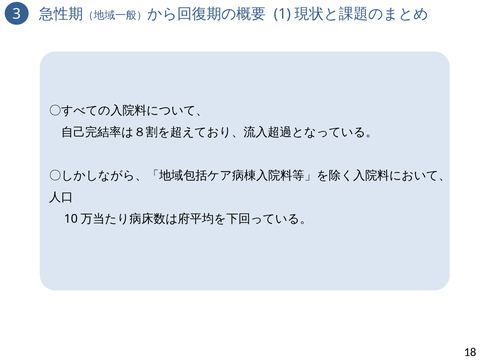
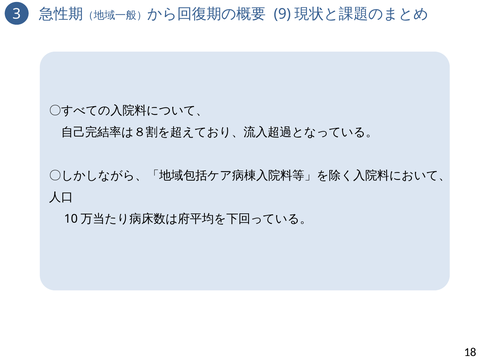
1: 1 -> 9
